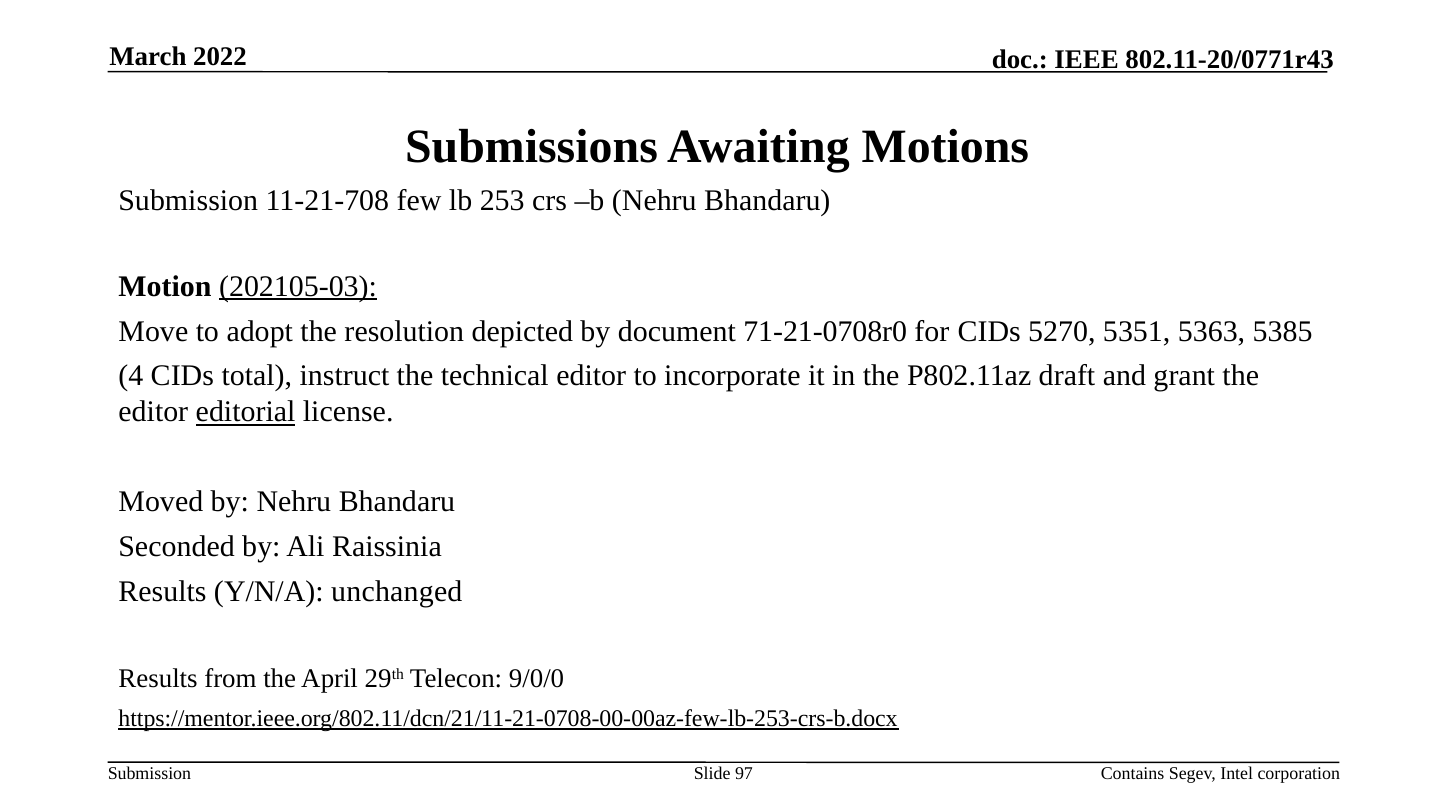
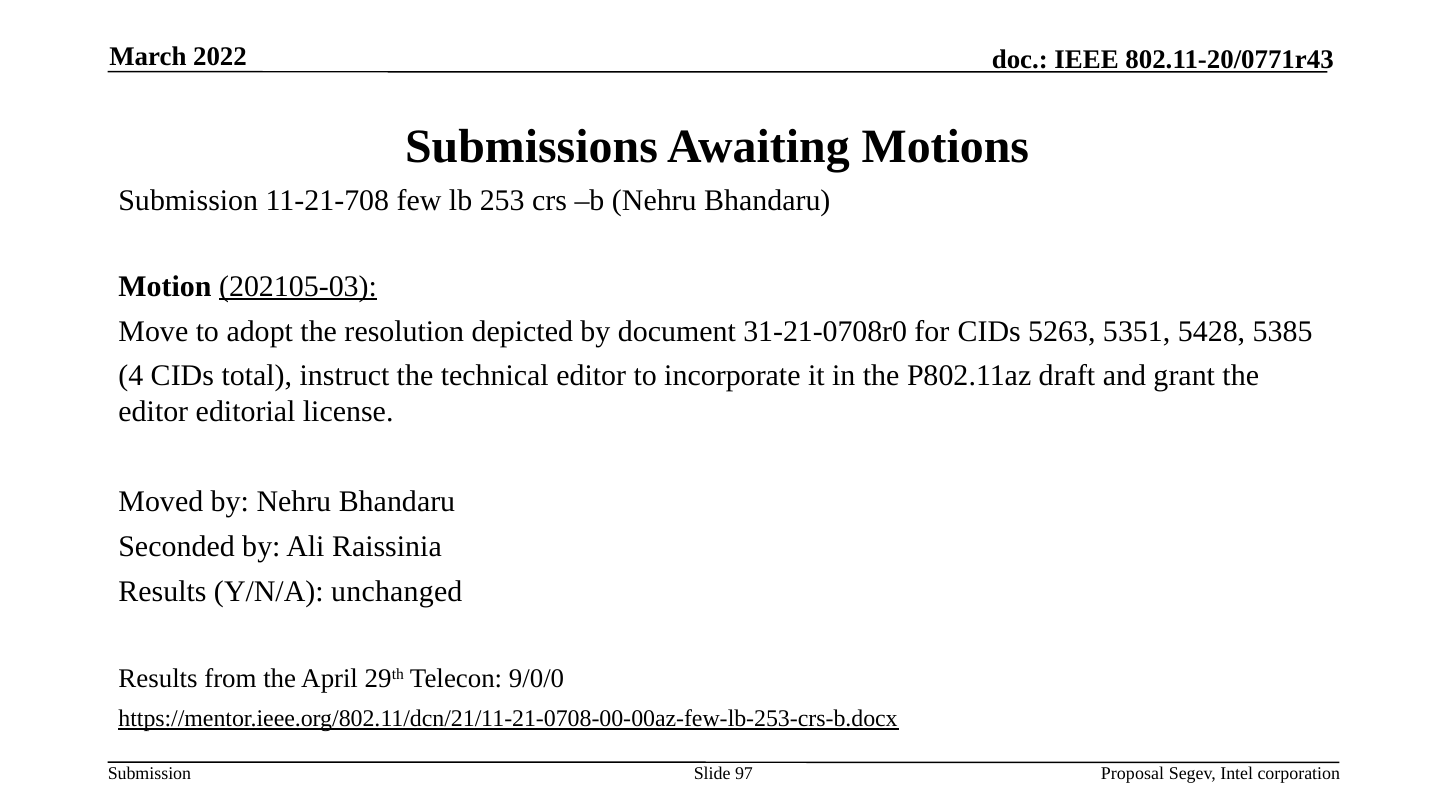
71-21-0708r0: 71-21-0708r0 -> 31-21-0708r0
5270: 5270 -> 5263
5363: 5363 -> 5428
editorial underline: present -> none
Contains: Contains -> Proposal
